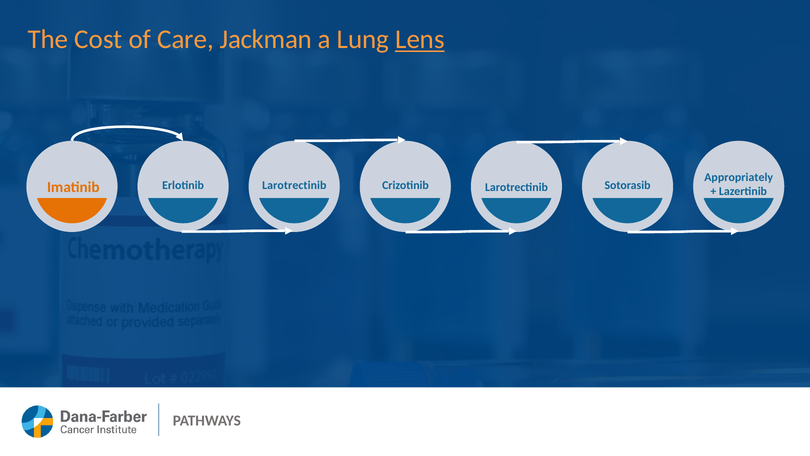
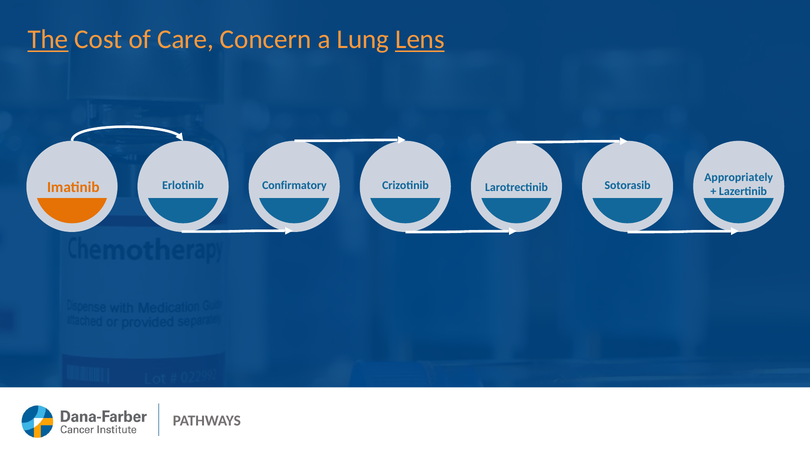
The underline: none -> present
Jackman: Jackman -> Concern
Erlotinib Larotrectinib: Larotrectinib -> Confirmatory
